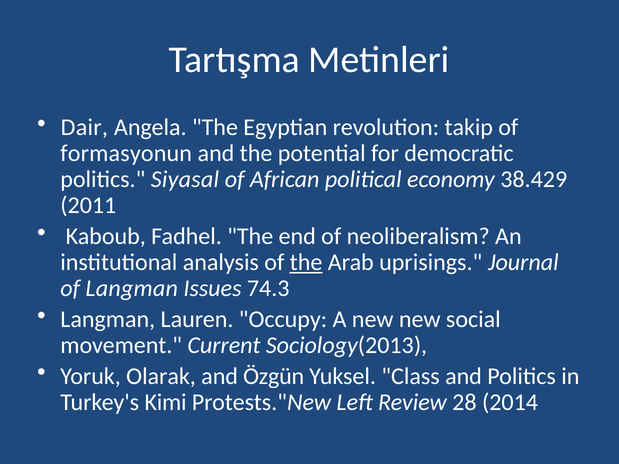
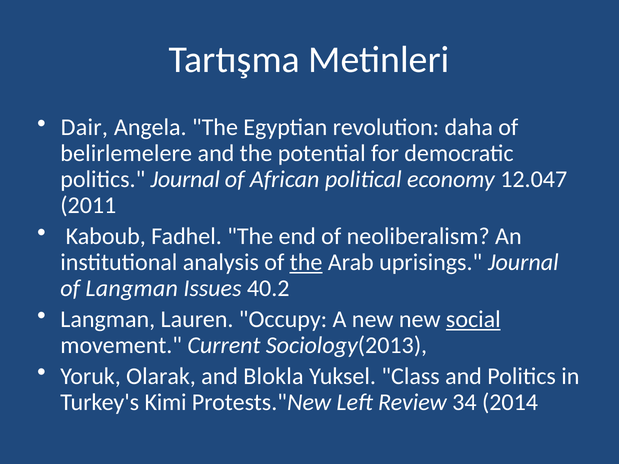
takip: takip -> daha
formasyonun: formasyonun -> belirlemelere
politics Siyasal: Siyasal -> Journal
38.429: 38.429 -> 12.047
74.3: 74.3 -> 40.2
social underline: none -> present
Özgün: Özgün -> Blokla
28: 28 -> 34
